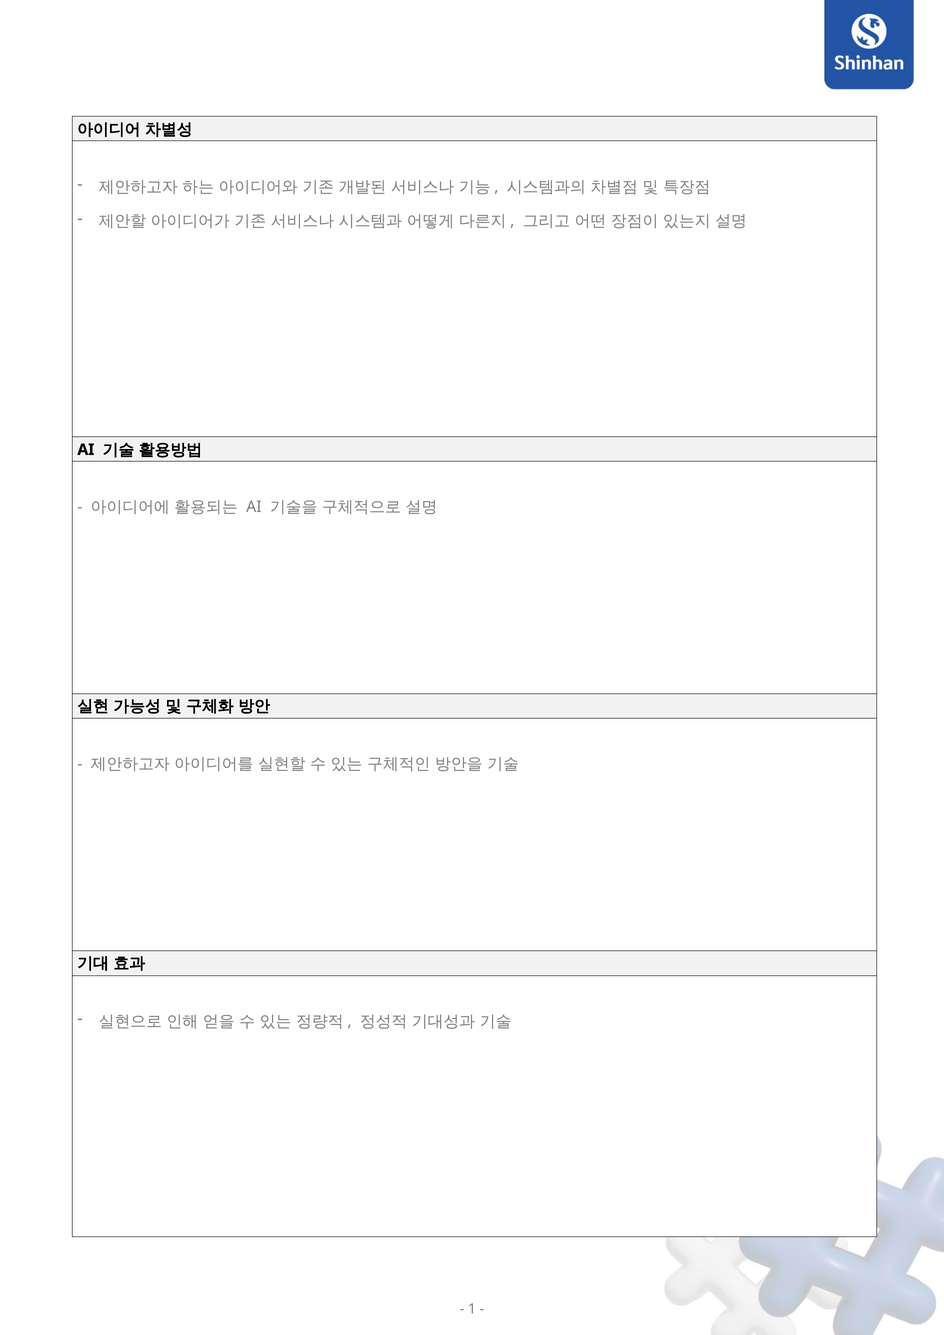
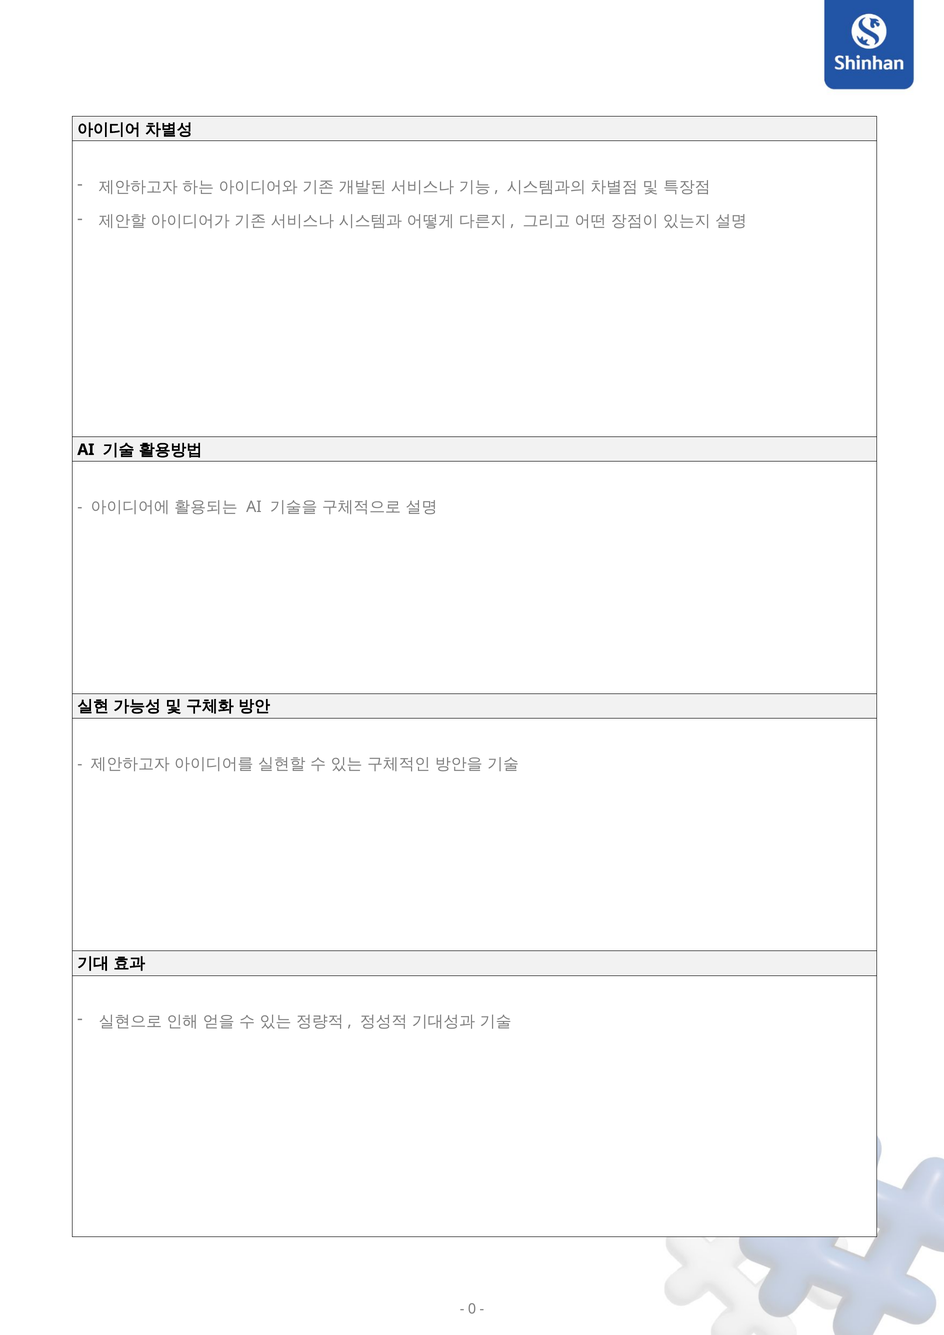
1: 1 -> 0
